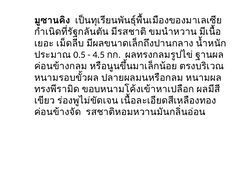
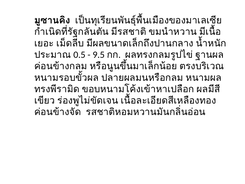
4.5: 4.5 -> 9.5
